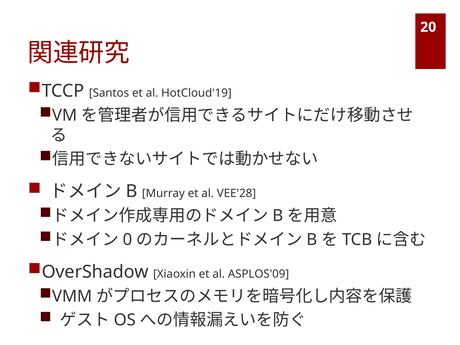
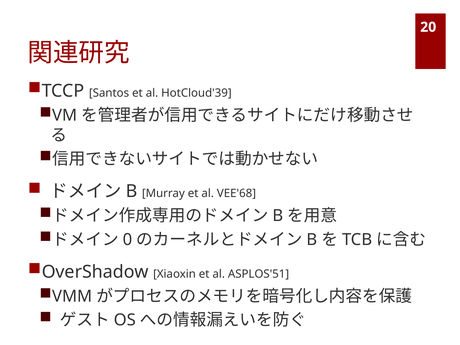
HotCloud'19: HotCloud'19 -> HotCloud'39
VEE'28: VEE'28 -> VEE'68
ASPLOS'09: ASPLOS'09 -> ASPLOS'51
